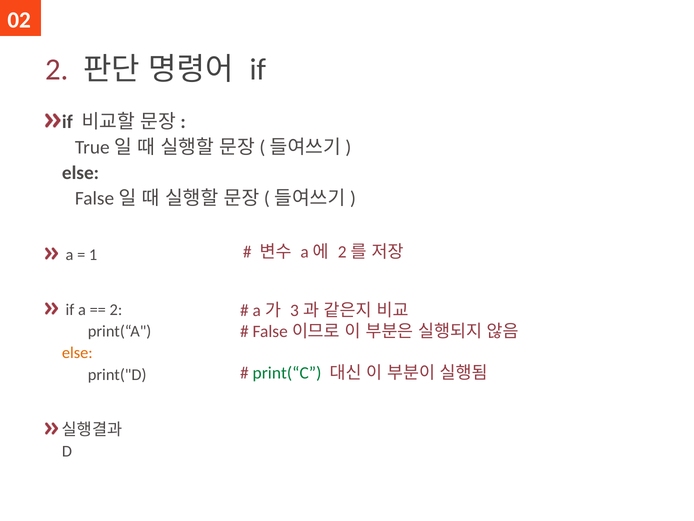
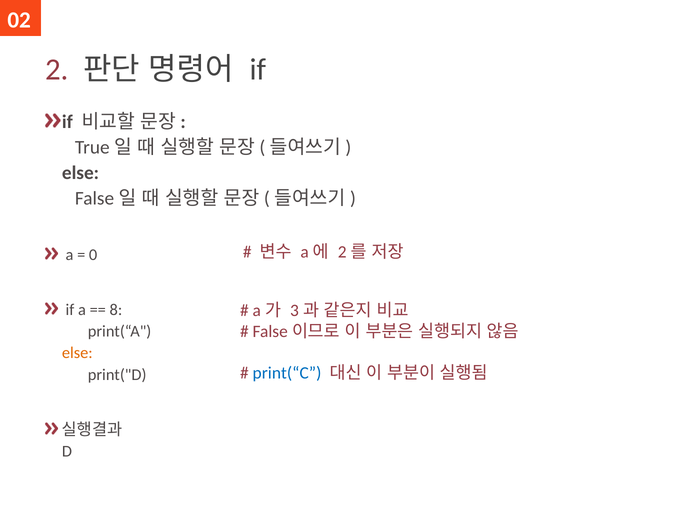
1: 1 -> 0
2 at (116, 309): 2 -> 8
print(“C colour: green -> blue
